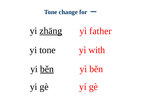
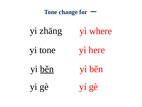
zhāng underline: present -> none
father: father -> where
with: with -> here
